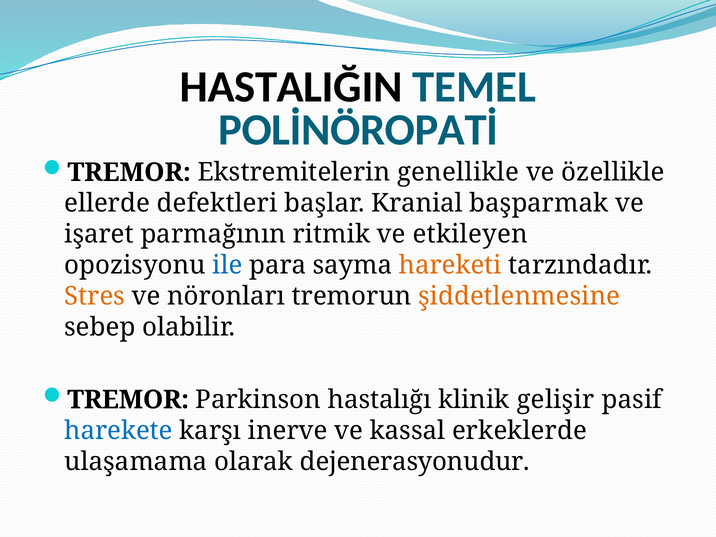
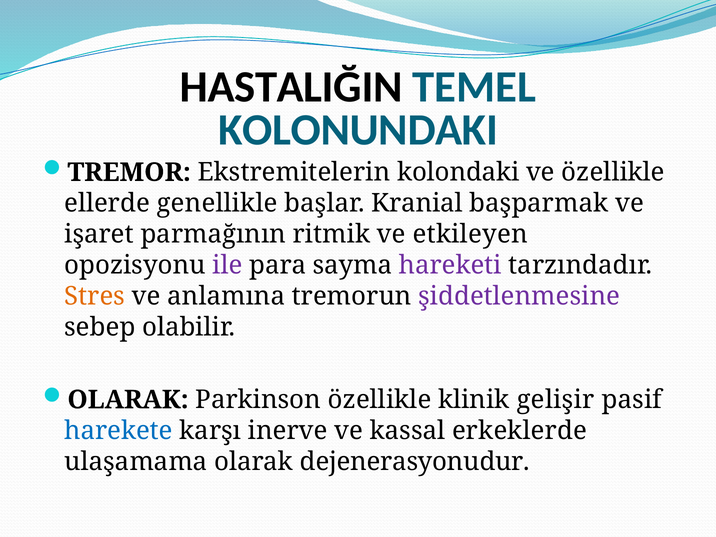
POLİNÖROPATİ: POLİNÖROPATİ -> KOLONUNDAKI
genellikle: genellikle -> kolondaki
defektleri: defektleri -> genellikle
ile colour: blue -> purple
hareketi colour: orange -> purple
nöronları: nöronları -> anlamına
şiddetlenmesine colour: orange -> purple
TREMOR at (128, 400): TREMOR -> OLARAK
Parkinson hastalığı: hastalığı -> özellikle
